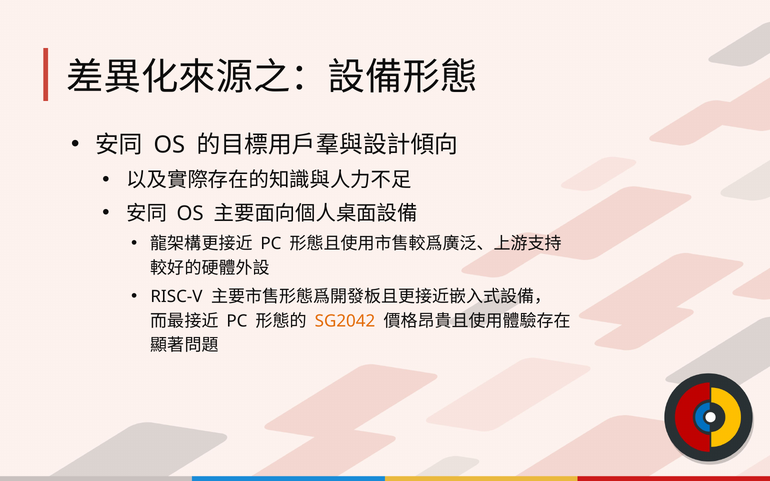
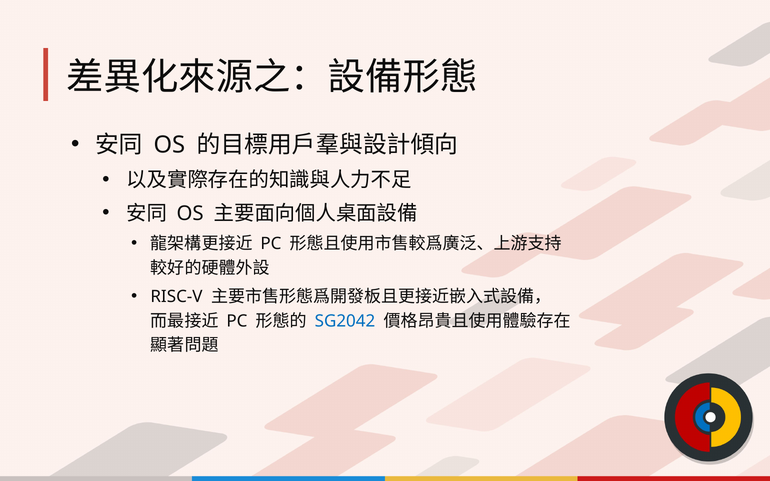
SG2042 colour: orange -> blue
